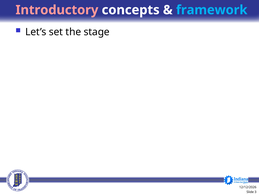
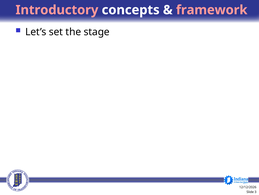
framework colour: light blue -> pink
